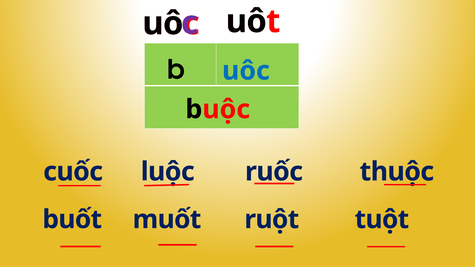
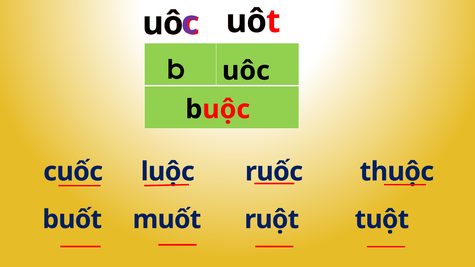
uôc at (246, 71) colour: blue -> black
